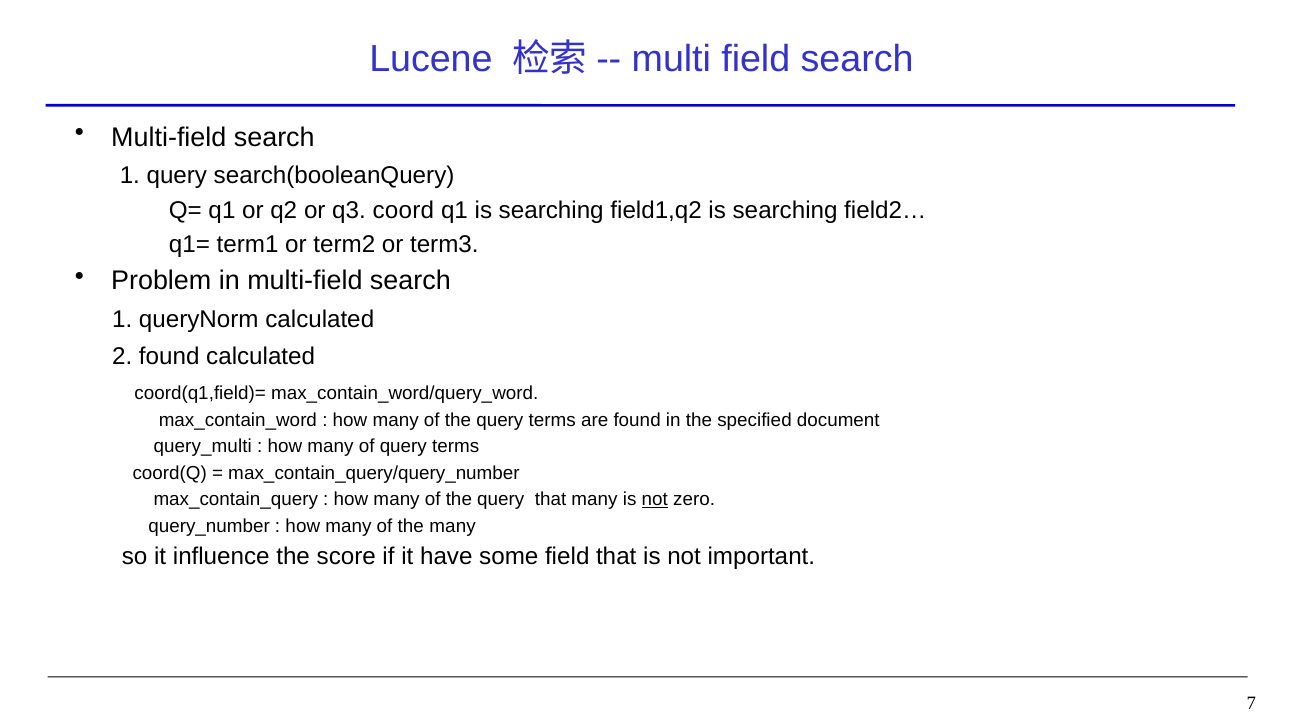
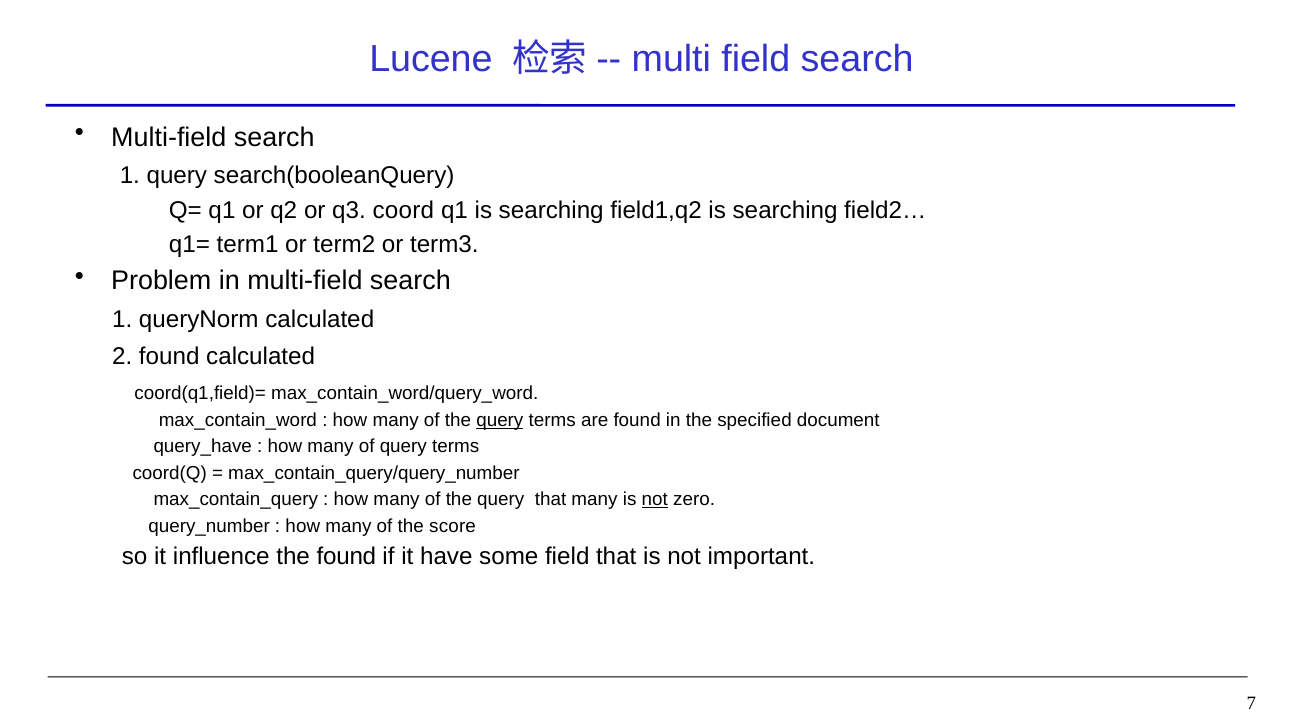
query at (500, 420) underline: none -> present
query_multi: query_multi -> query_have
the many: many -> score
the score: score -> found
